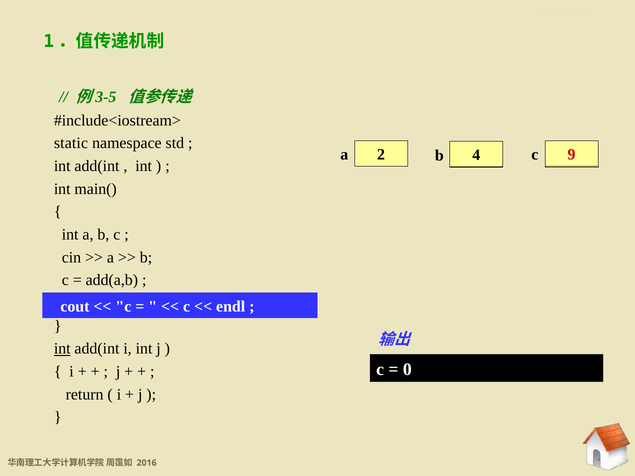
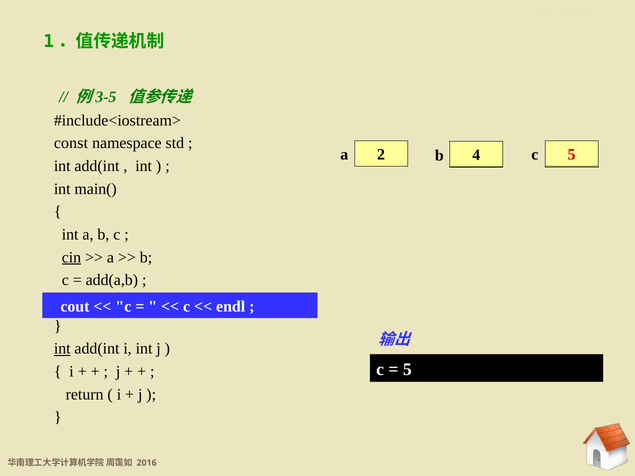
static: static -> const
4 9: 9 -> 5
cin underline: none -> present
0 at (407, 369): 0 -> 5
